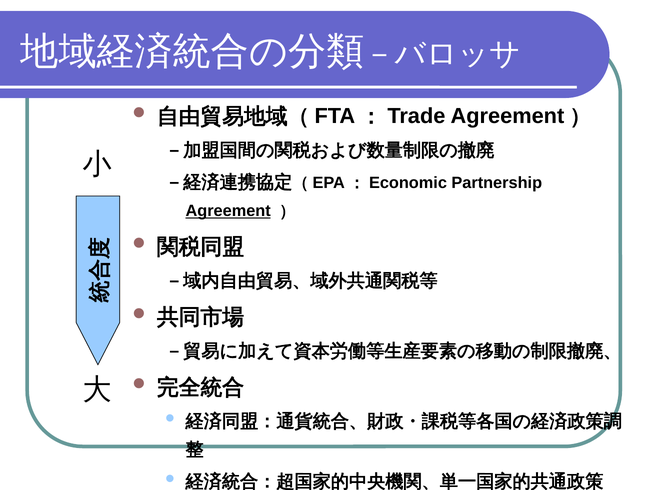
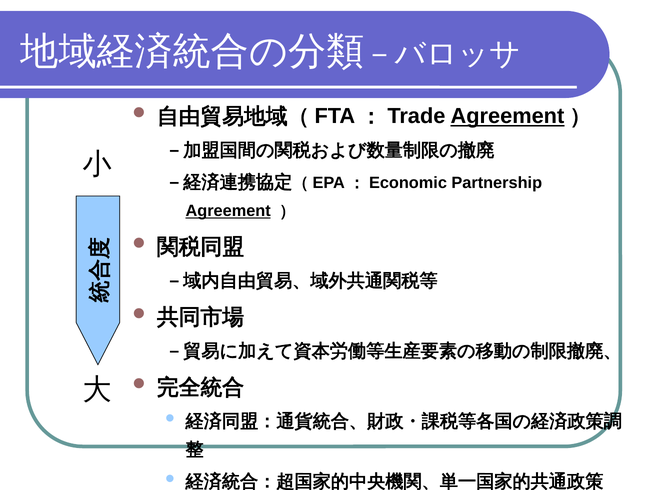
Agreement at (507, 116) underline: none -> present
